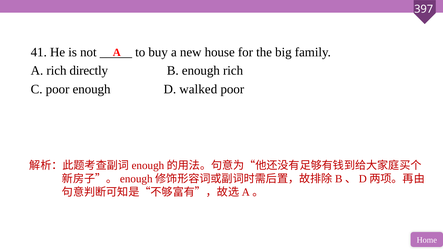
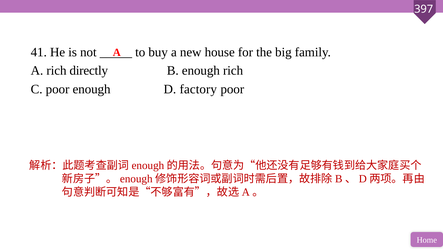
walked: walked -> factory
